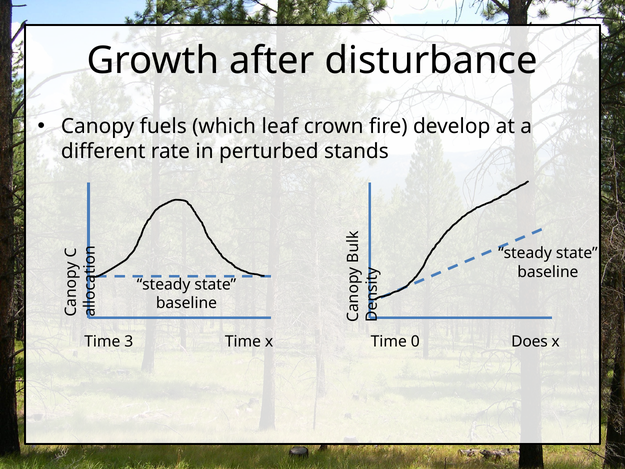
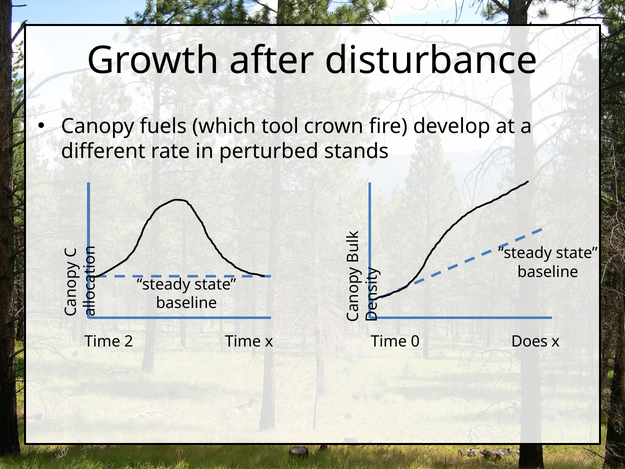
leaf: leaf -> tool
3: 3 -> 2
